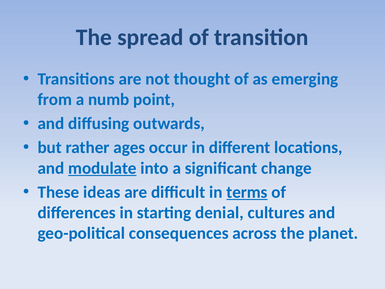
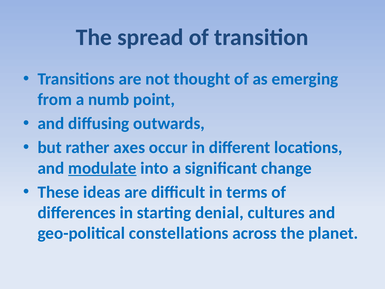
ages: ages -> axes
terms underline: present -> none
consequences: consequences -> constellations
